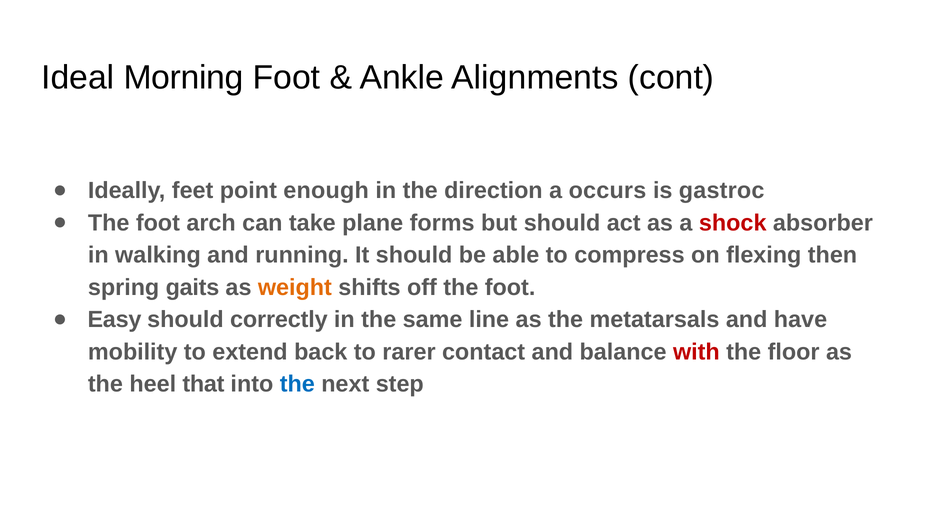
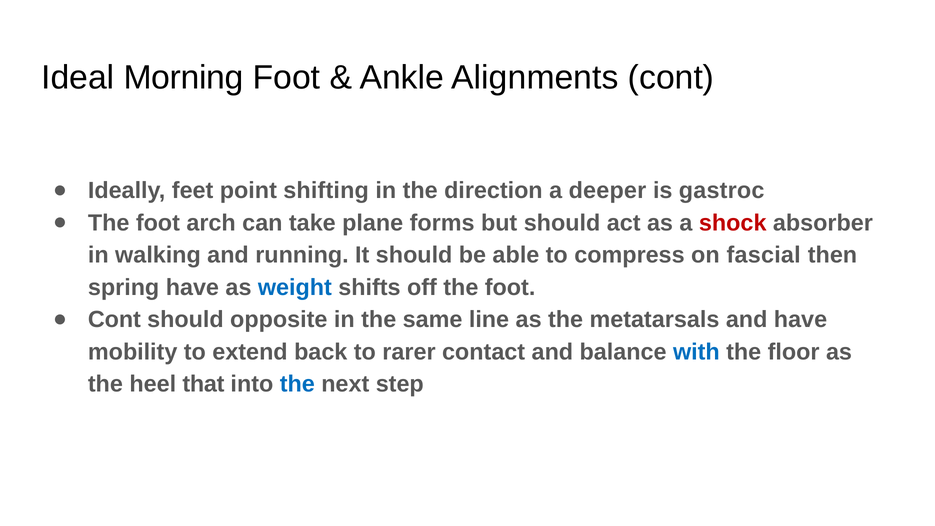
enough: enough -> shifting
occurs: occurs -> deeper
flexing: flexing -> fascial
spring gaits: gaits -> have
weight colour: orange -> blue
Easy at (114, 320): Easy -> Cont
correctly: correctly -> opposite
with colour: red -> blue
